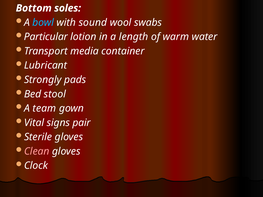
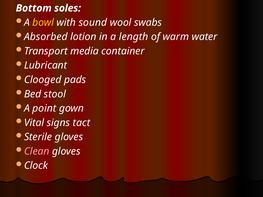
bowl colour: light blue -> yellow
Particular: Particular -> Absorbed
Strongly: Strongly -> Clooged
team: team -> point
pair: pair -> tact
